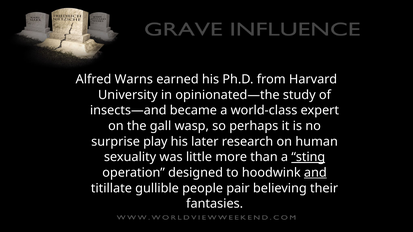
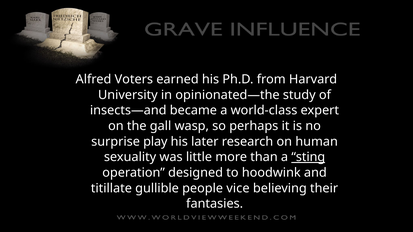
Warns: Warns -> Voters
and underline: present -> none
pair: pair -> vice
